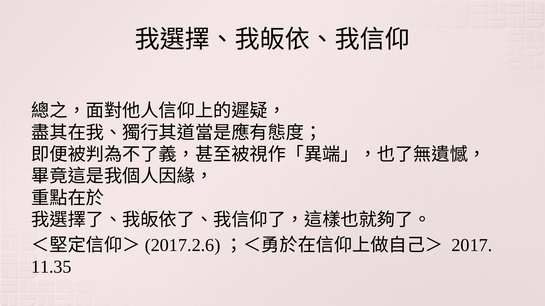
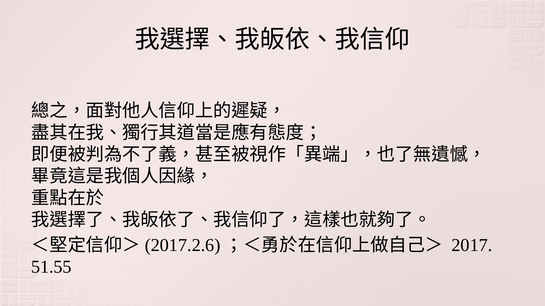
11.35: 11.35 -> 51.55
